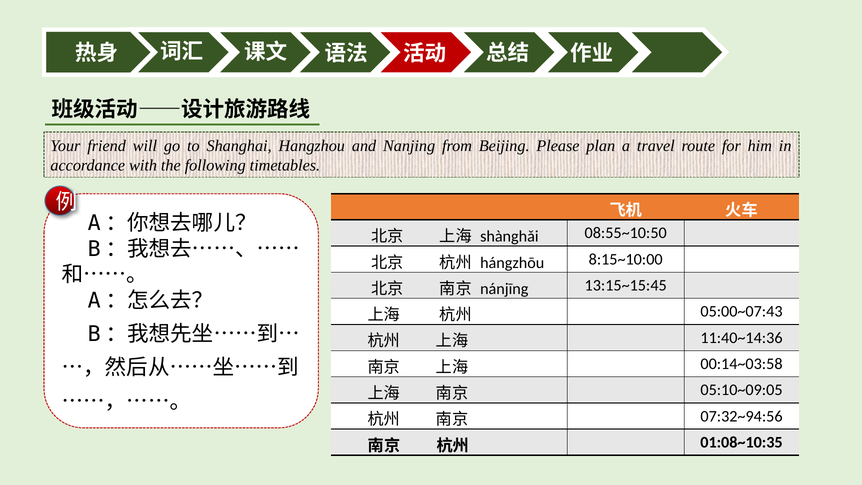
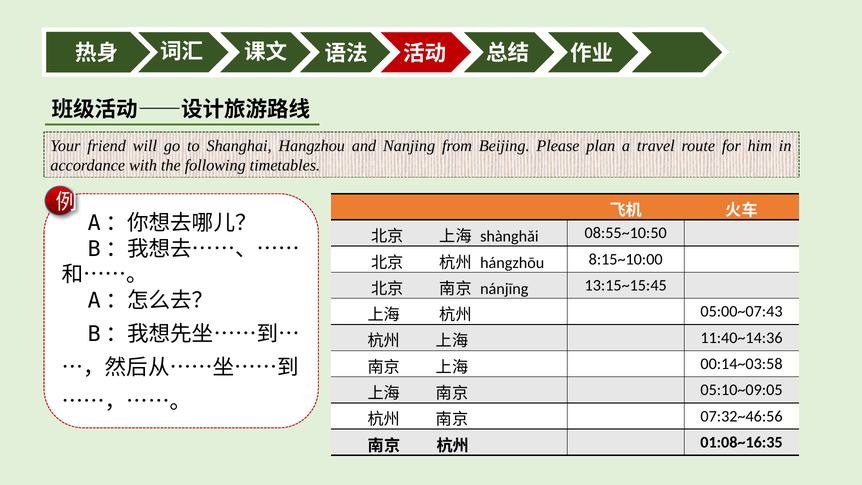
07:32~94:56: 07:32~94:56 -> 07:32~46:56
01:08~10:35: 01:08~10:35 -> 01:08~16:35
